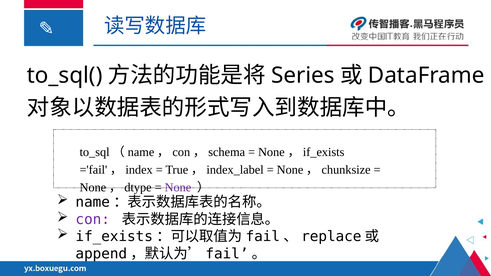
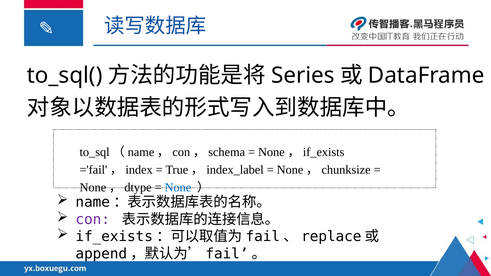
None colour: purple -> blue
